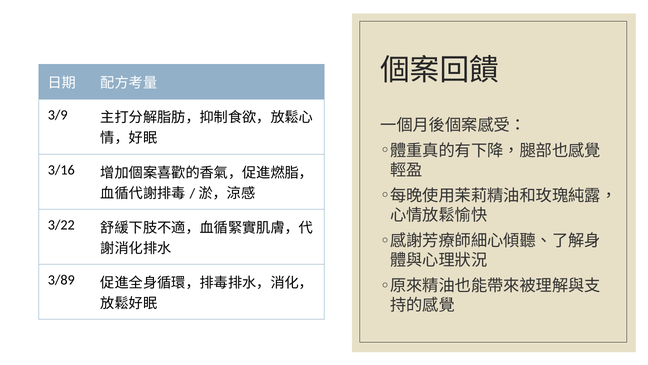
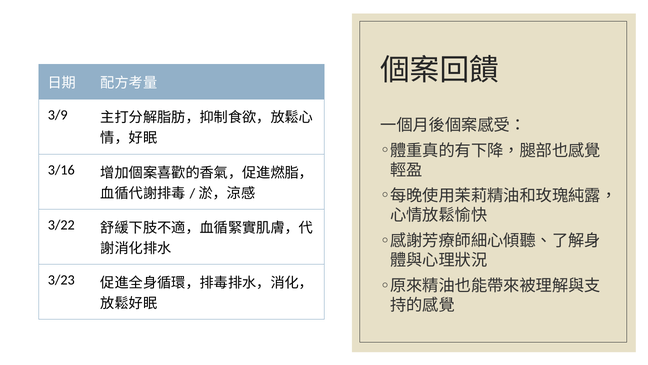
3/89: 3/89 -> 3/23
